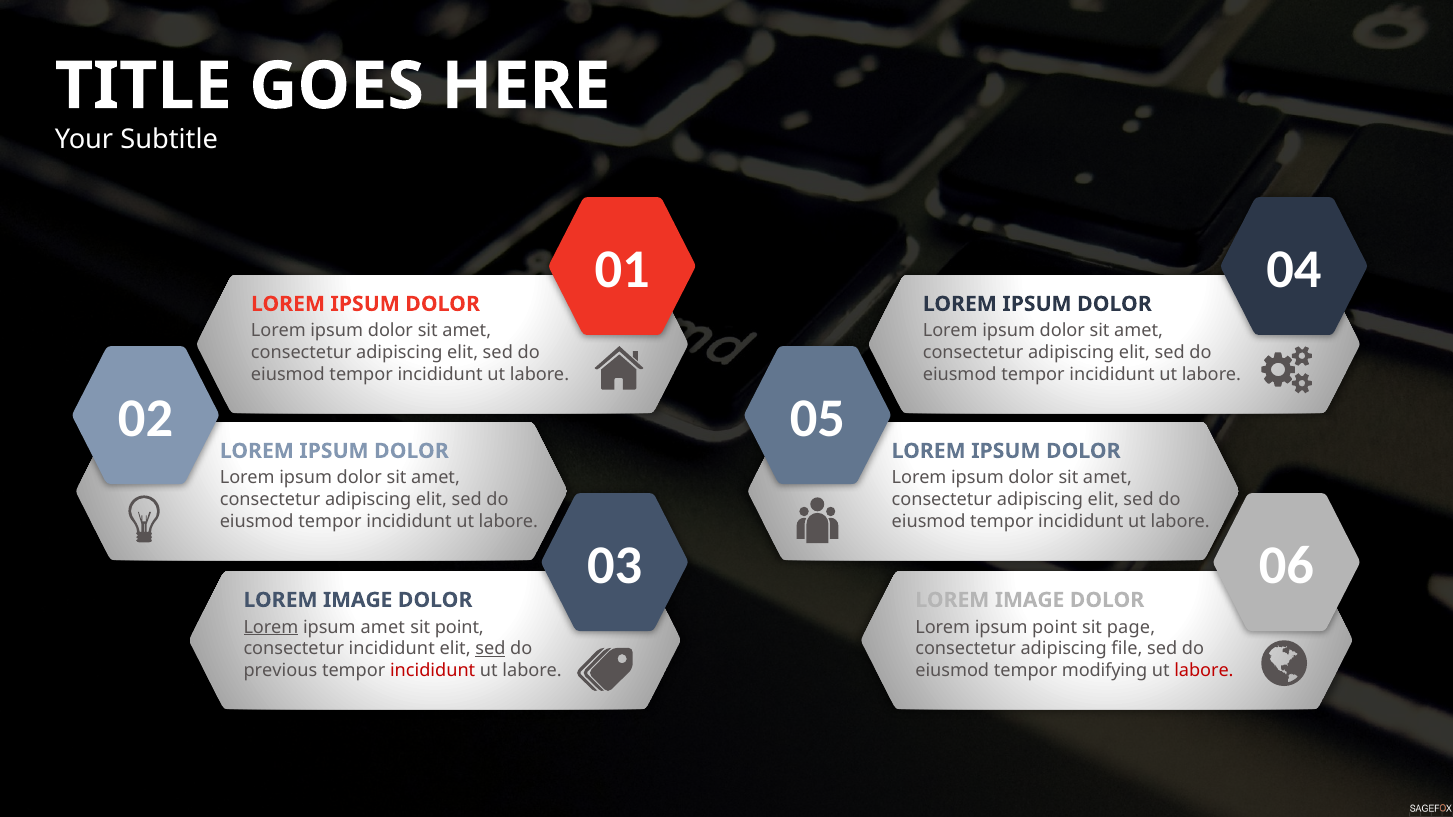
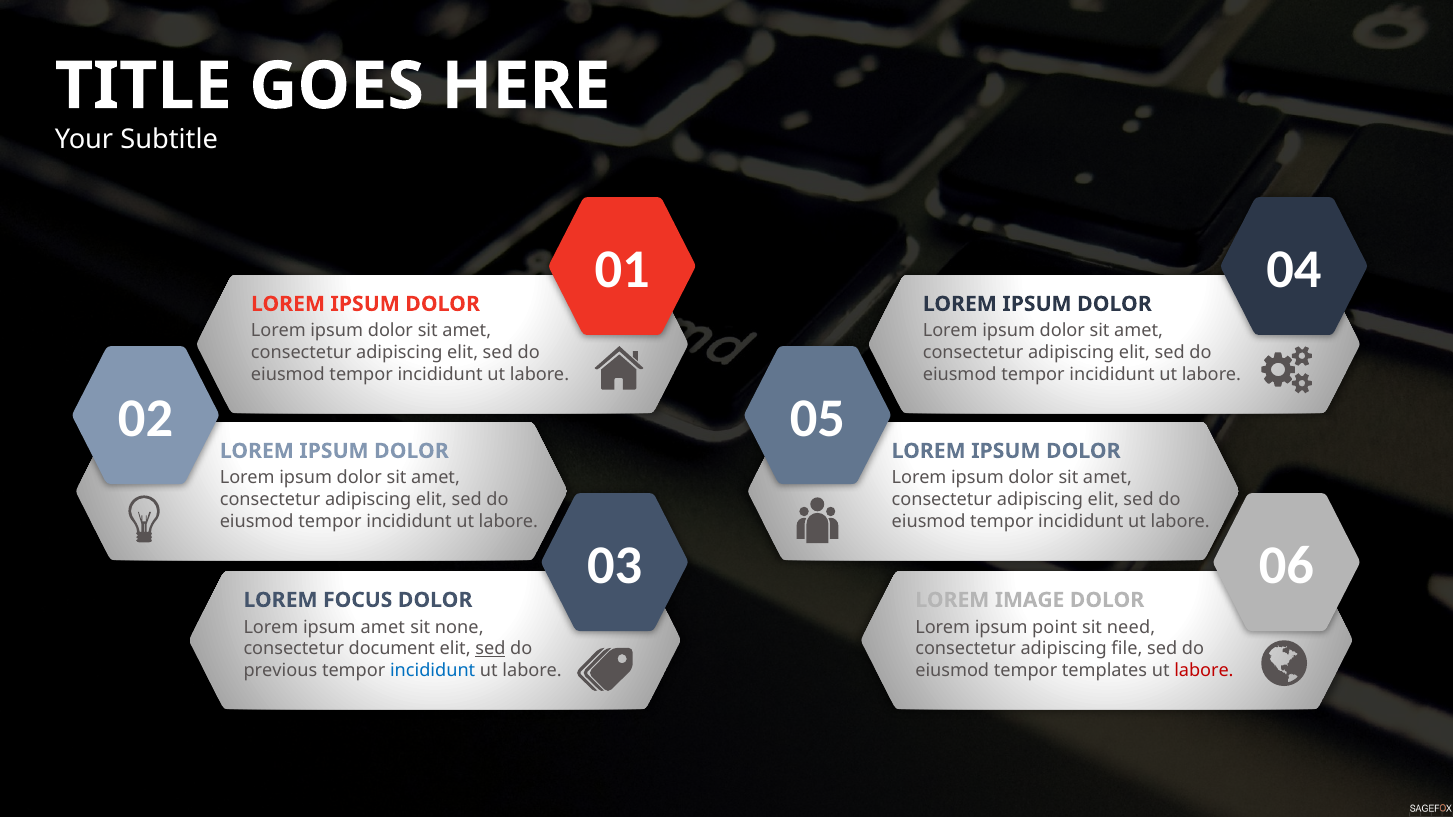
IMAGE at (358, 600): IMAGE -> FOCUS
Lorem at (271, 627) underline: present -> none
sit point: point -> none
page: page -> need
consectetur incididunt: incididunt -> document
incididunt at (433, 671) colour: red -> blue
modifying: modifying -> templates
